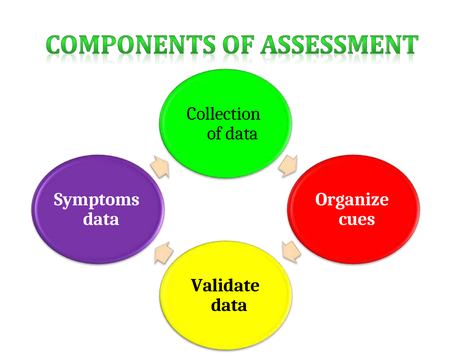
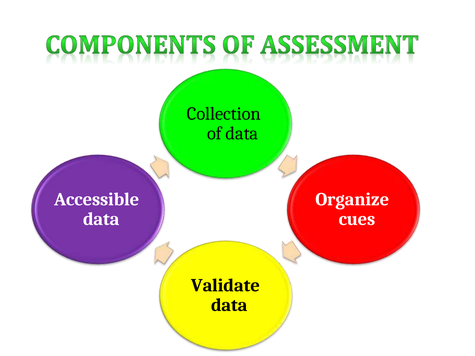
Symptoms: Symptoms -> Accessible
